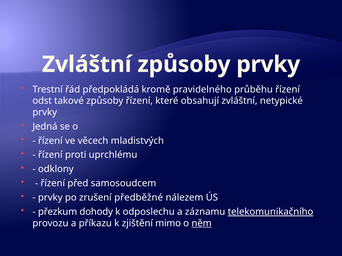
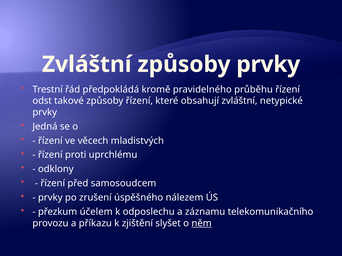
předběžné: předběžné -> úspěšného
dohody: dohody -> účelem
telekomunikačního underline: present -> none
mimo: mimo -> slyšet
